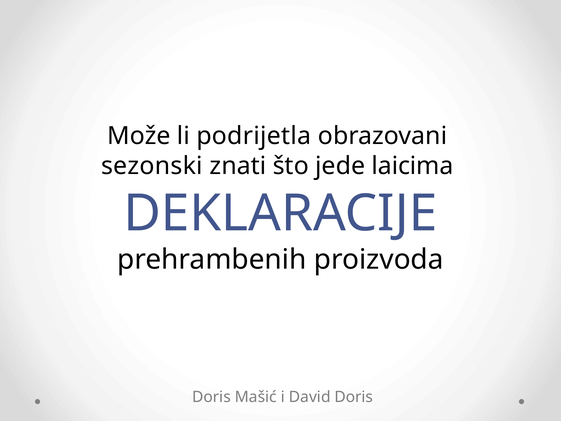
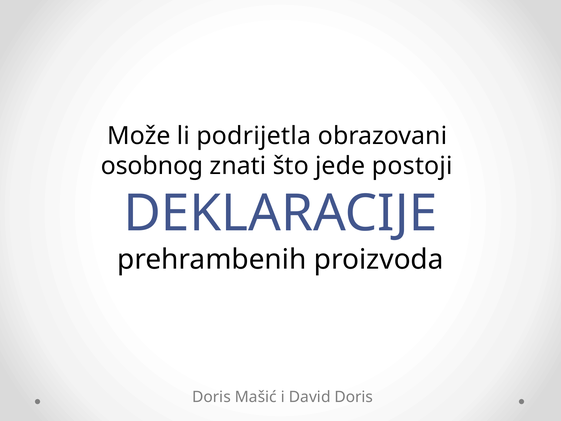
sezonski: sezonski -> osobnog
laicima: laicima -> postoji
